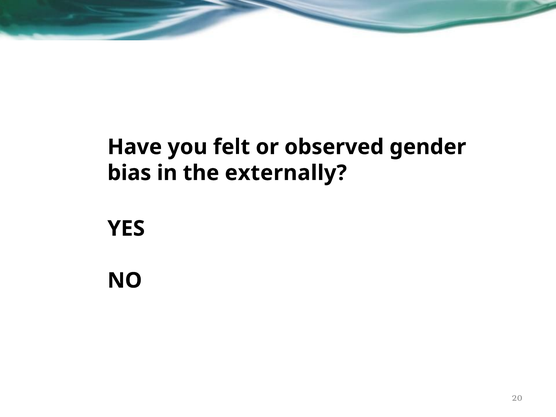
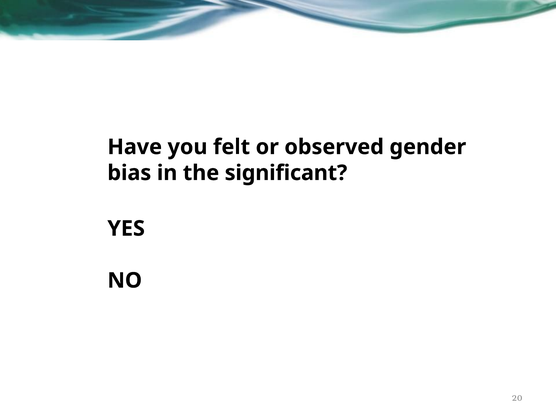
externally: externally -> significant
